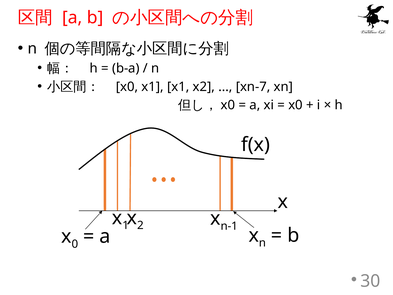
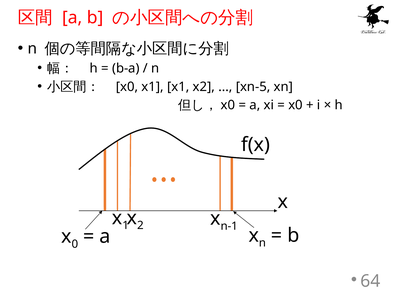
xn-7: xn-7 -> xn-5
30: 30 -> 64
